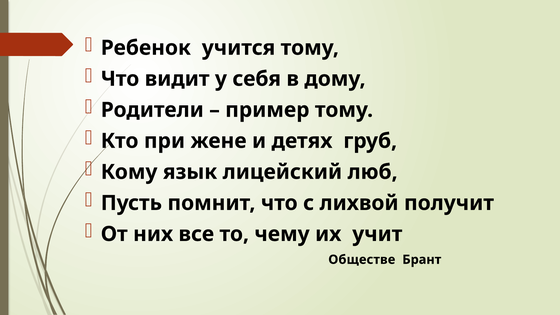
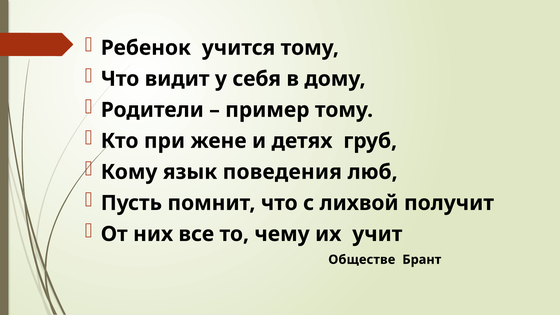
лицейский: лицейский -> поведения
